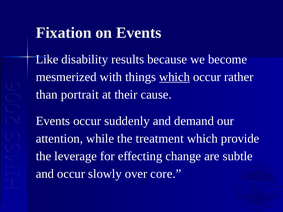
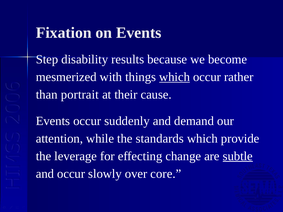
Like: Like -> Step
treatment: treatment -> standards
subtle underline: none -> present
